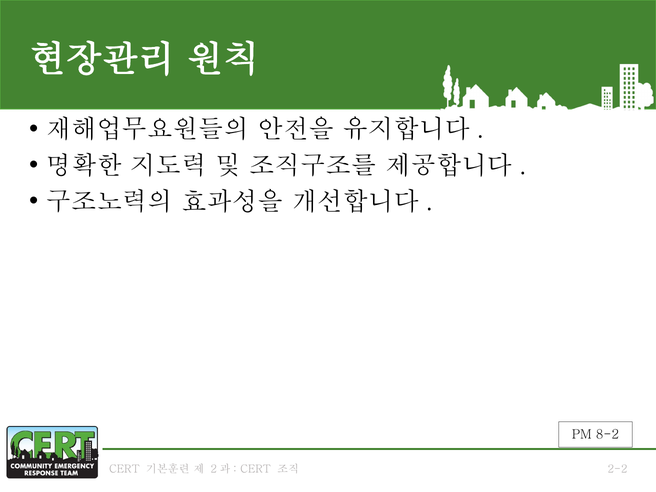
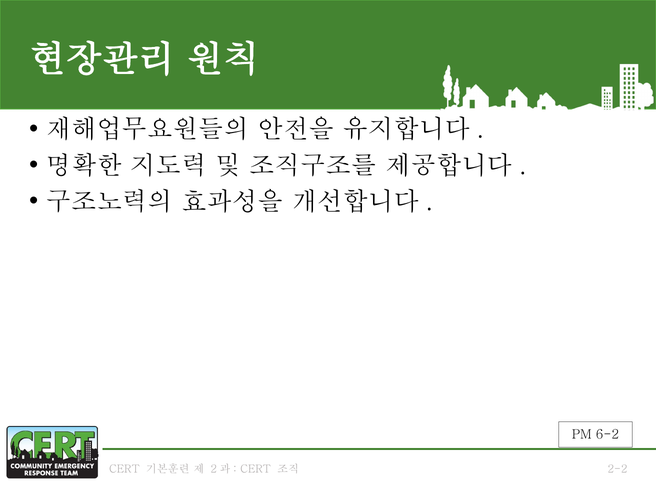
8-2: 8-2 -> 6-2
